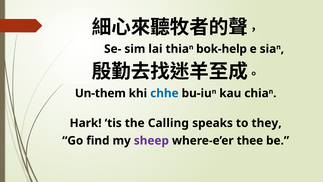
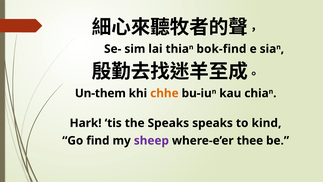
bok-help: bok-help -> bok-find
chhe colour: blue -> orange
the Calling: Calling -> Speaks
they: they -> kind
